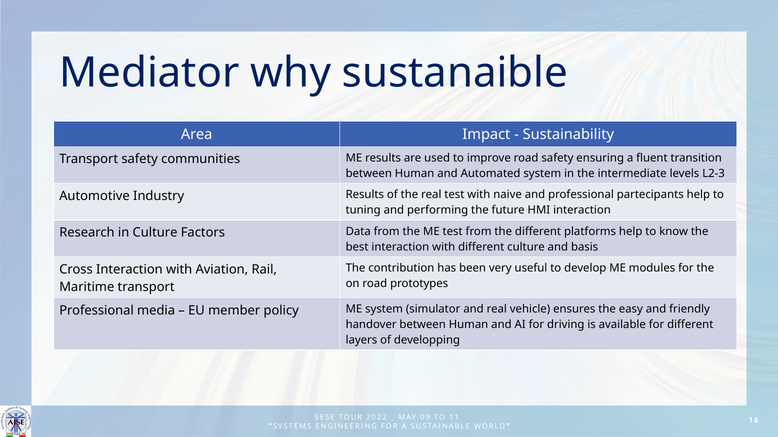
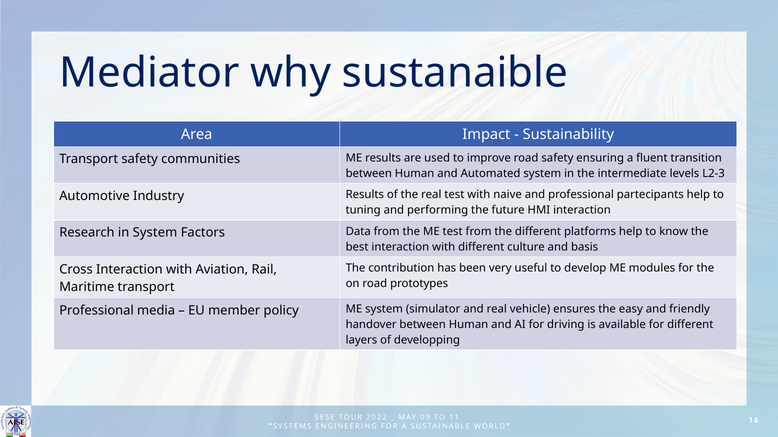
in Culture: Culture -> System
